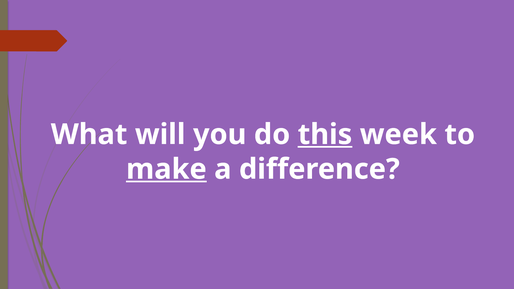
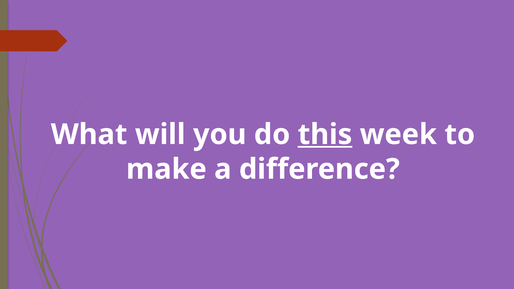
make underline: present -> none
